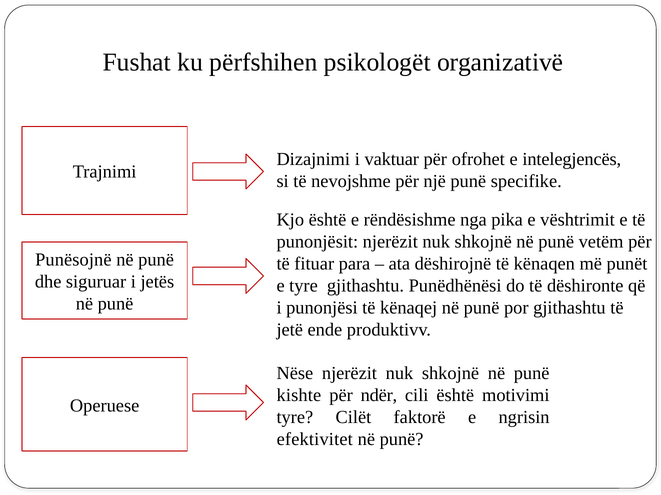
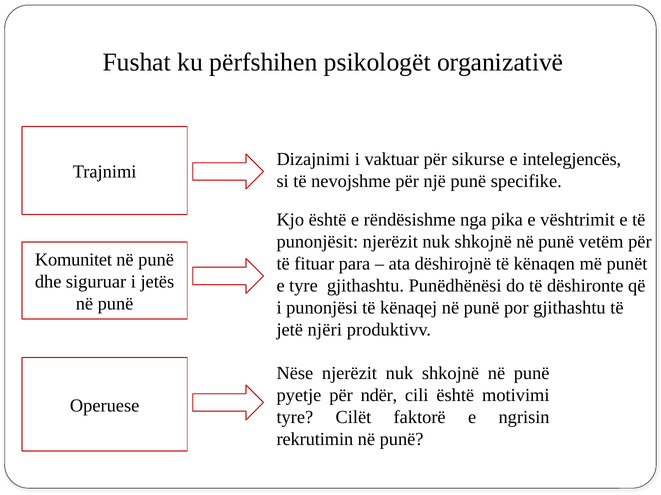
ofrohet: ofrohet -> sikurse
Punësojnë: Punësojnë -> Komunitet
ende: ende -> njëri
kishte: kishte -> pyetje
efektivitet: efektivitet -> rekrutimin
